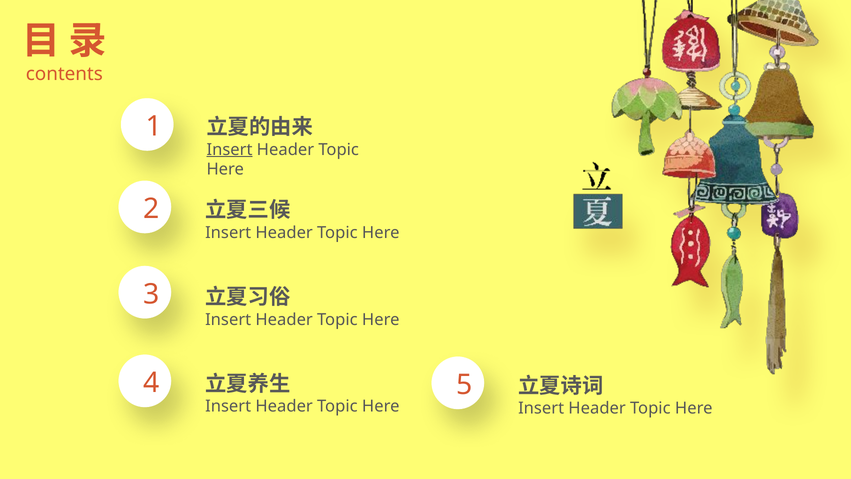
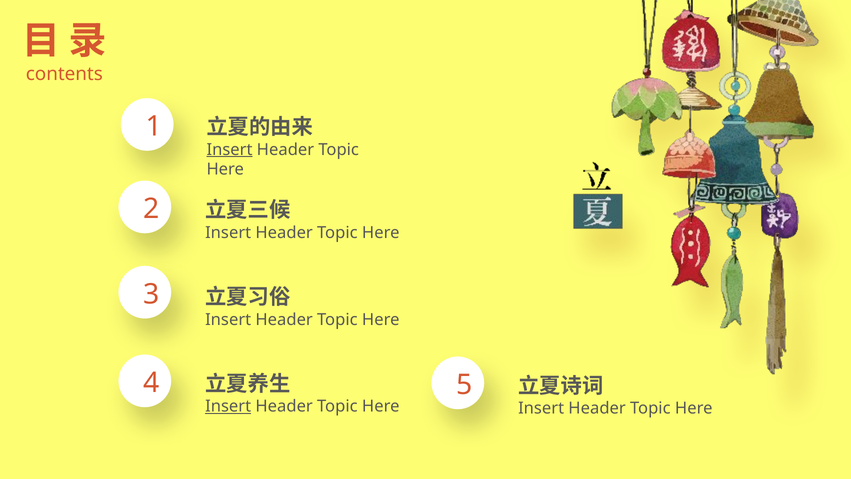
Insert at (228, 406) underline: none -> present
